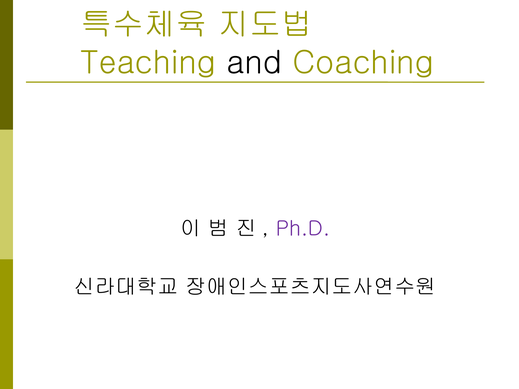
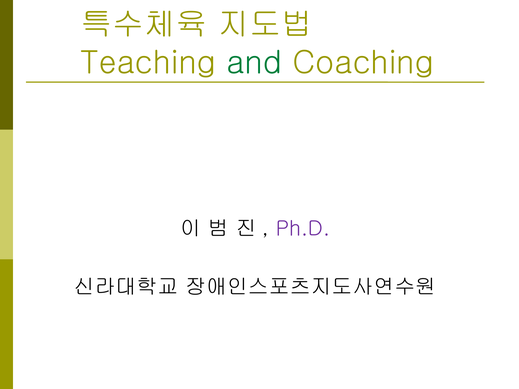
and colour: black -> green
